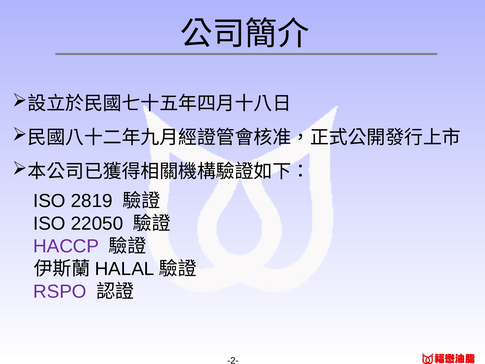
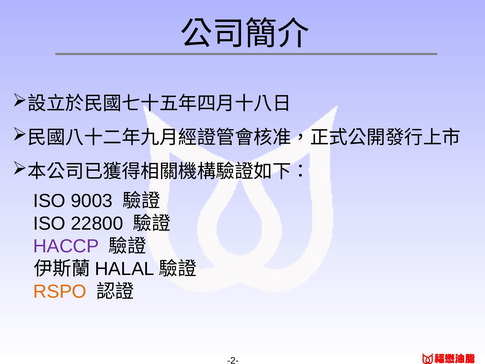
2819: 2819 -> 9003
22050: 22050 -> 22800
RSPO colour: purple -> orange
